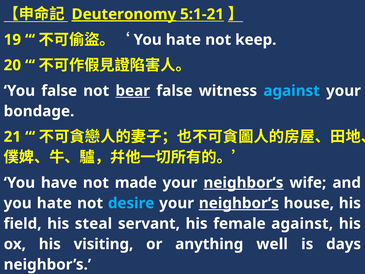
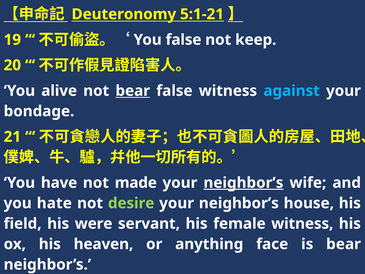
Deuteronomy underline: present -> none
hate at (183, 40): hate -> false
You false: false -> alive
desire colour: light blue -> light green
neighbor’s at (239, 203) underline: present -> none
steal: steal -> were
female against: against -> witness
visiting: visiting -> heaven
well: well -> face
is days: days -> bear
